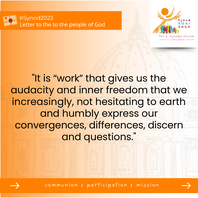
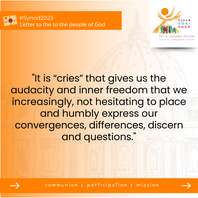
work: work -> cries
earth: earth -> place
